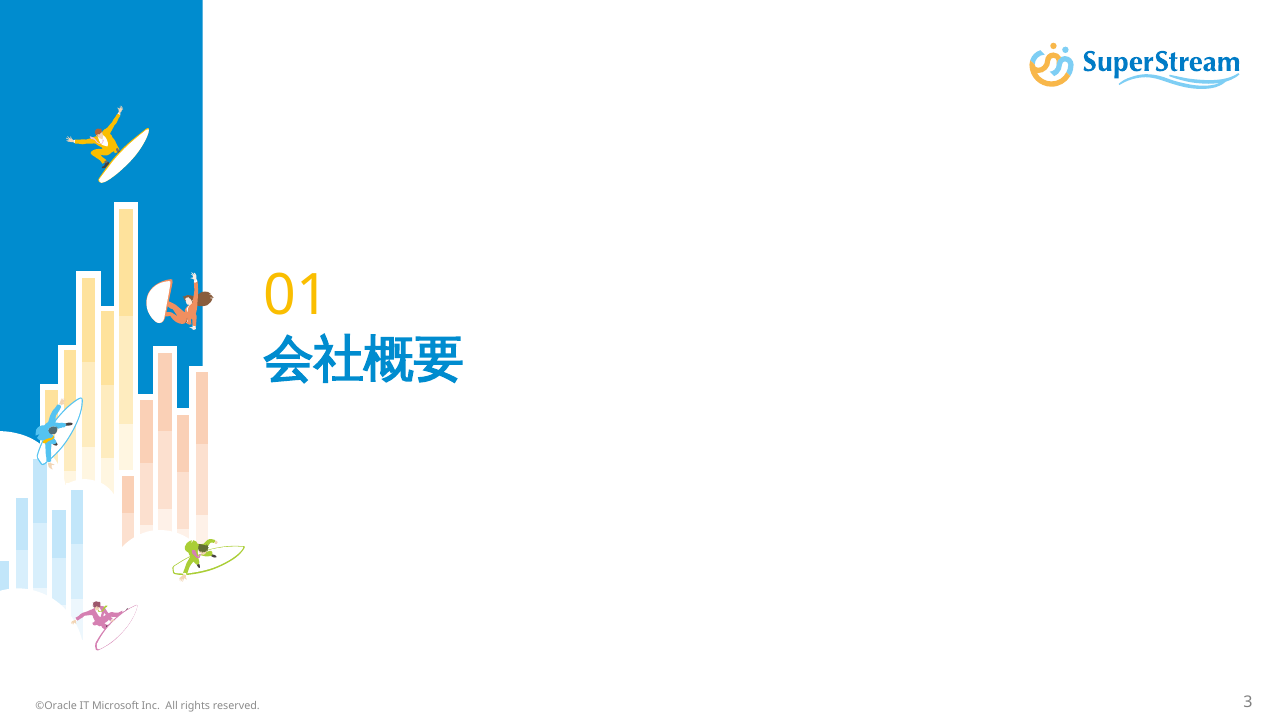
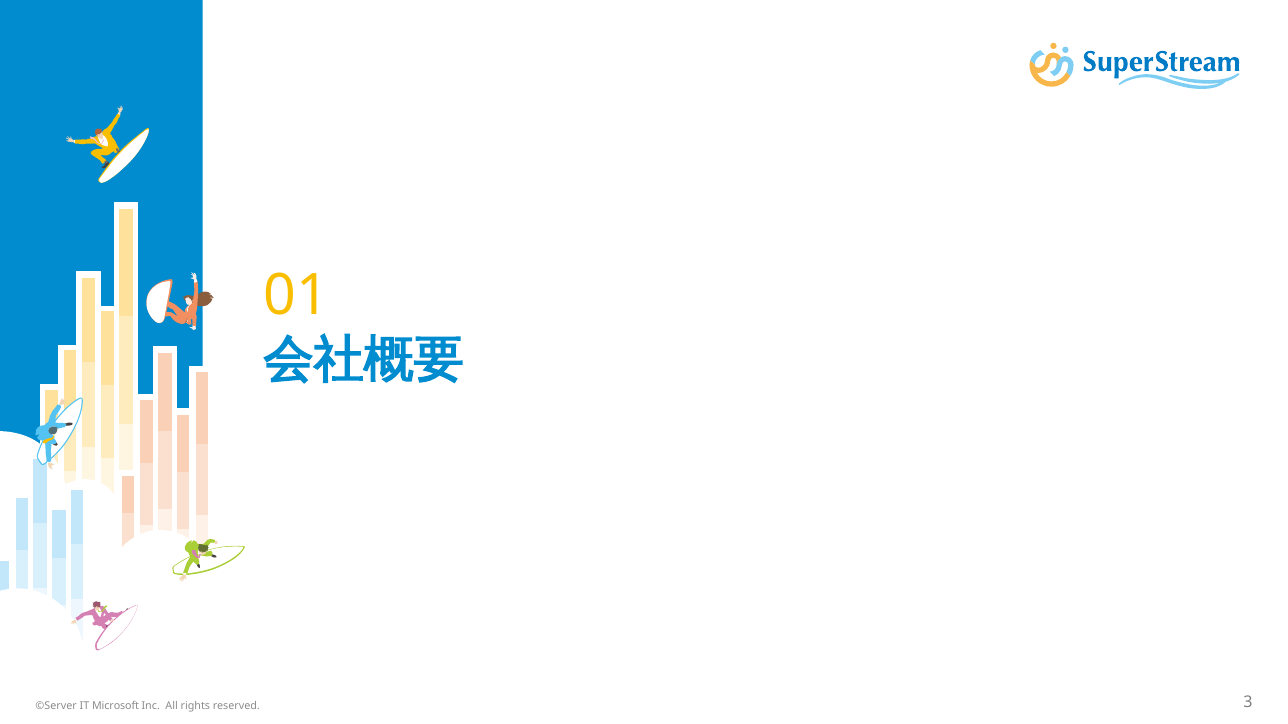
©Oracle: ©Oracle -> ©Server
